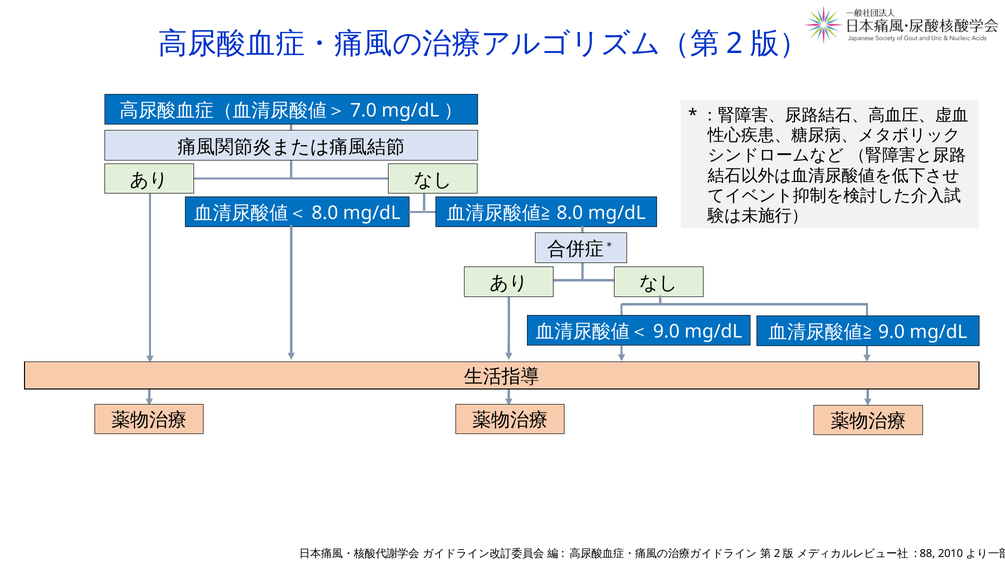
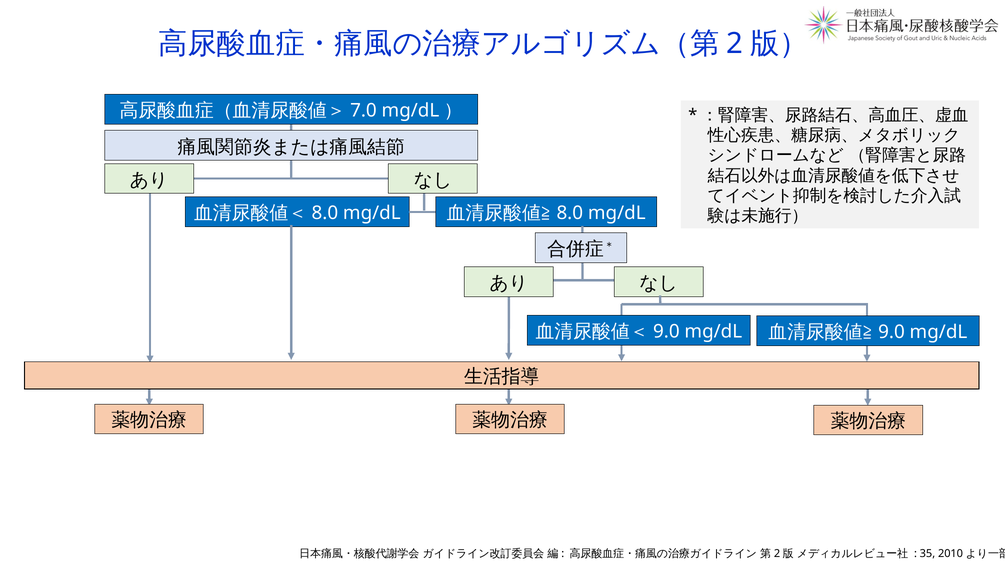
88: 88 -> 35
